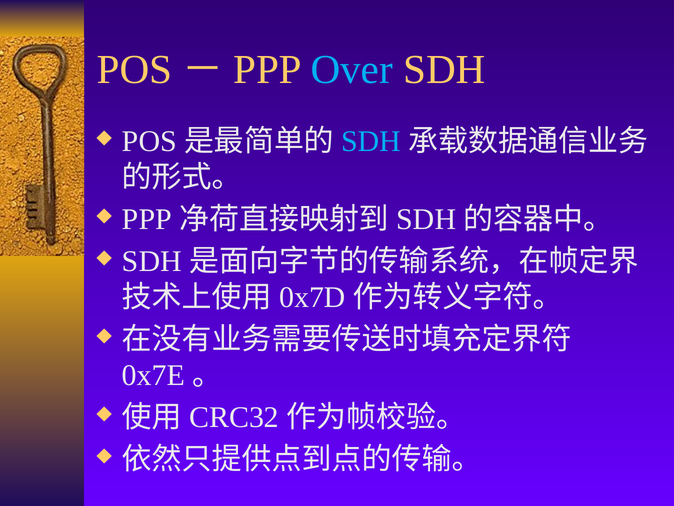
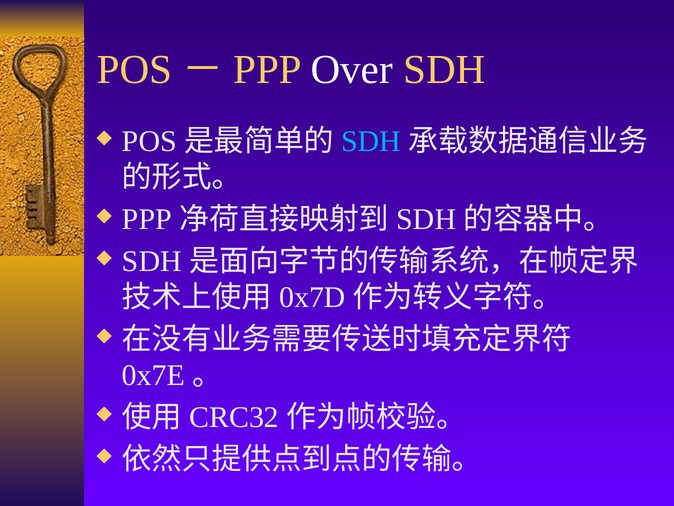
Over colour: light blue -> white
